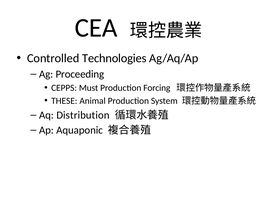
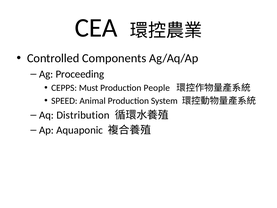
Technologies: Technologies -> Components
Forcing: Forcing -> People
THESE: THESE -> SPEED
